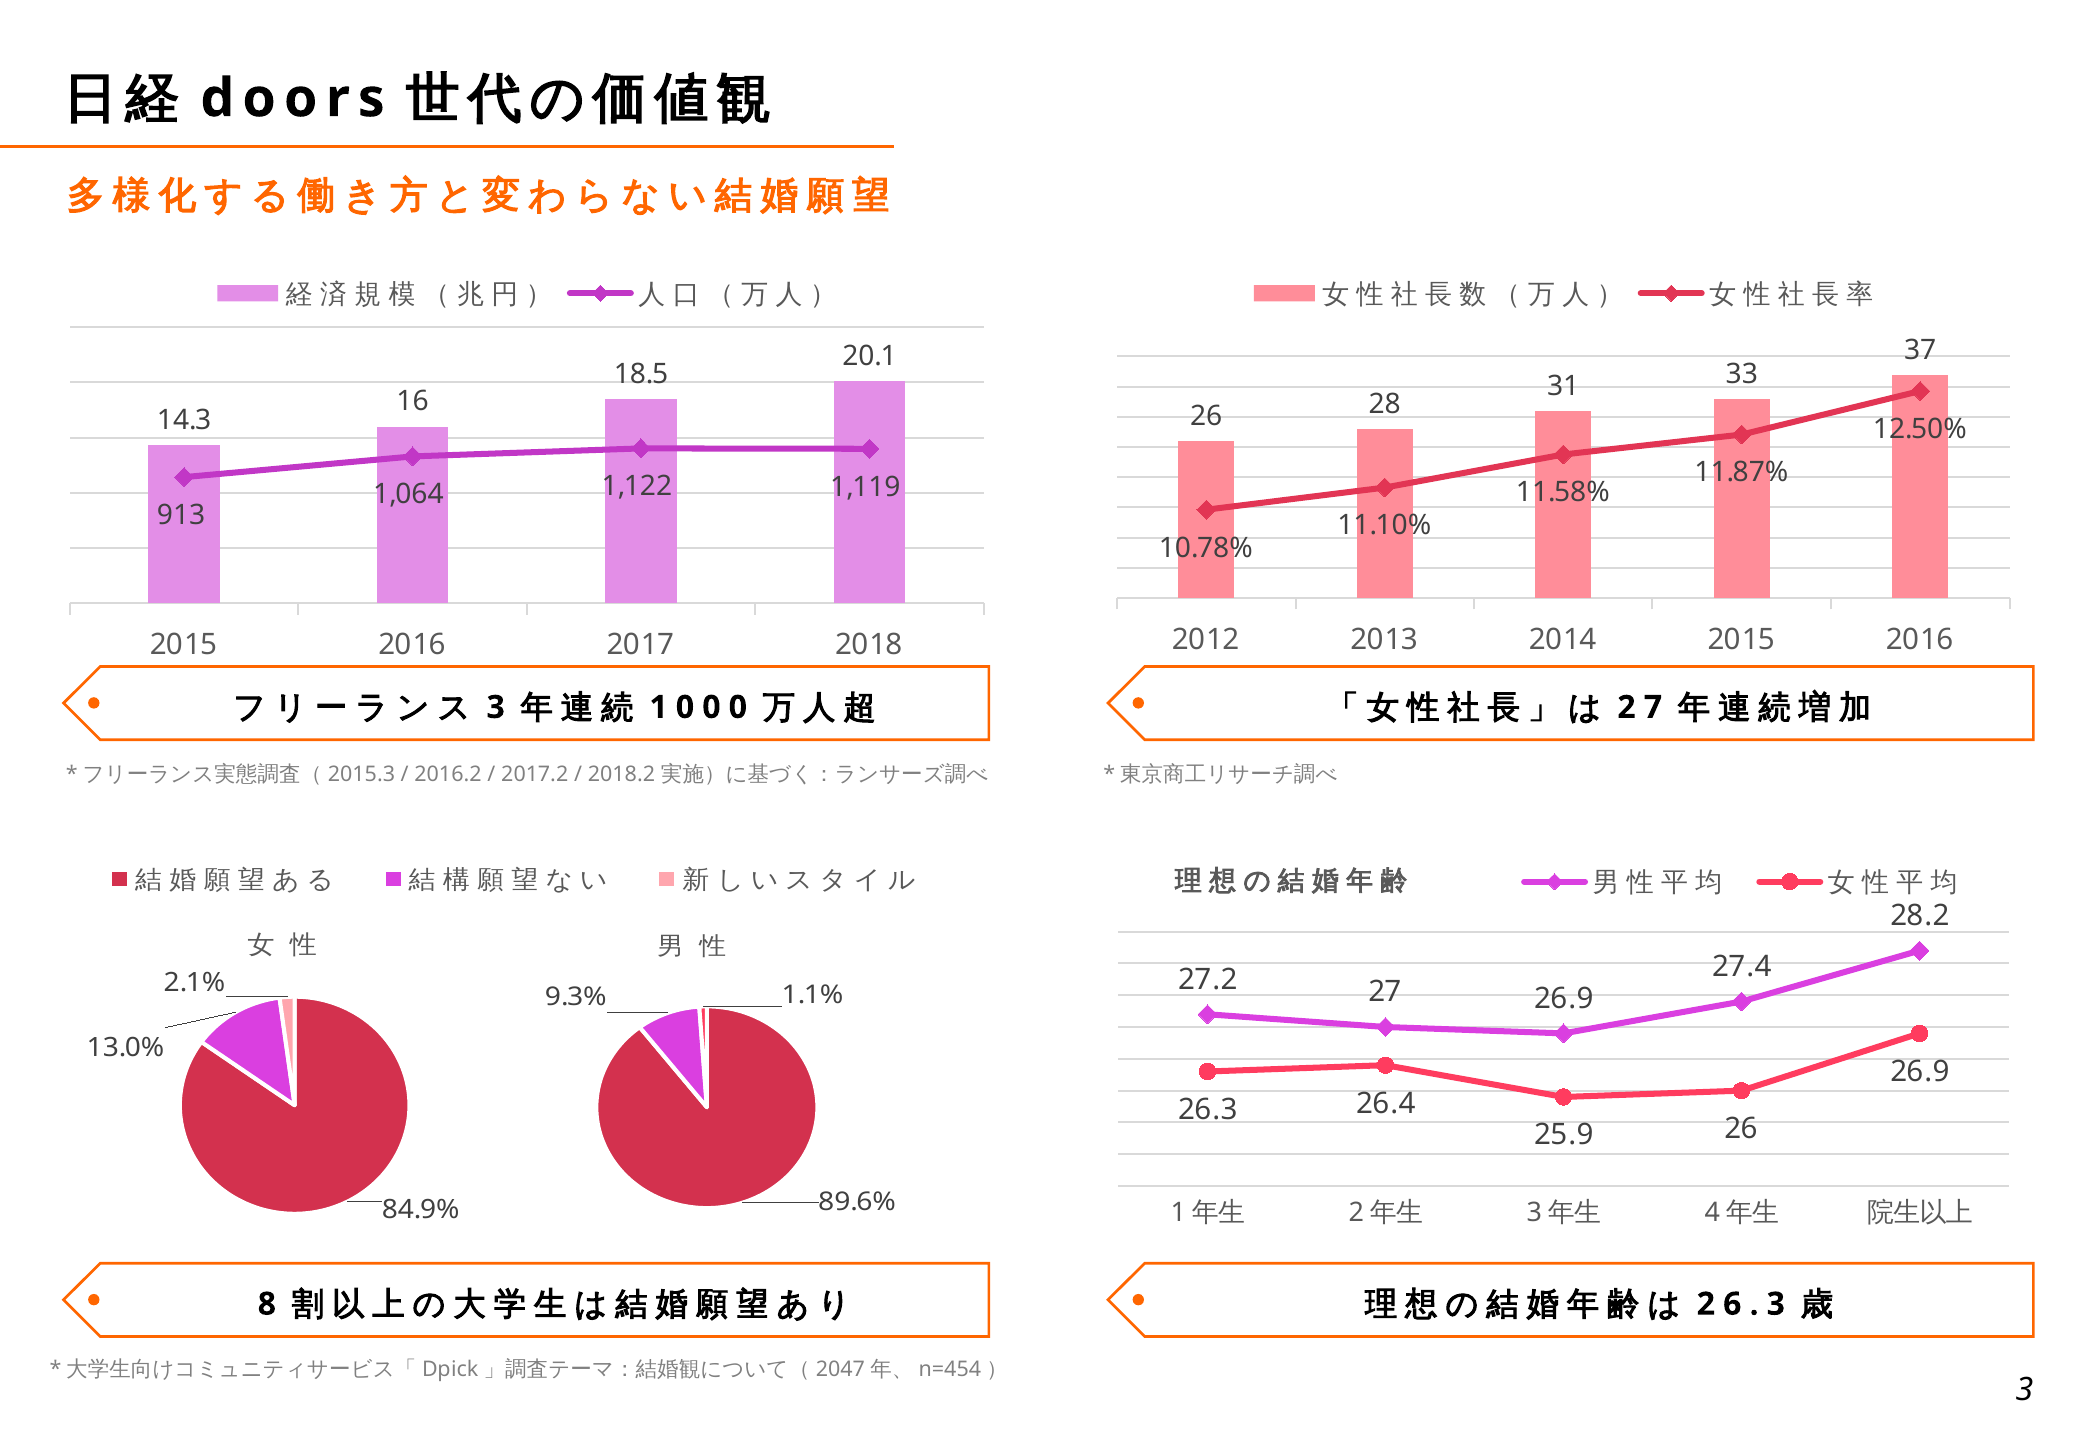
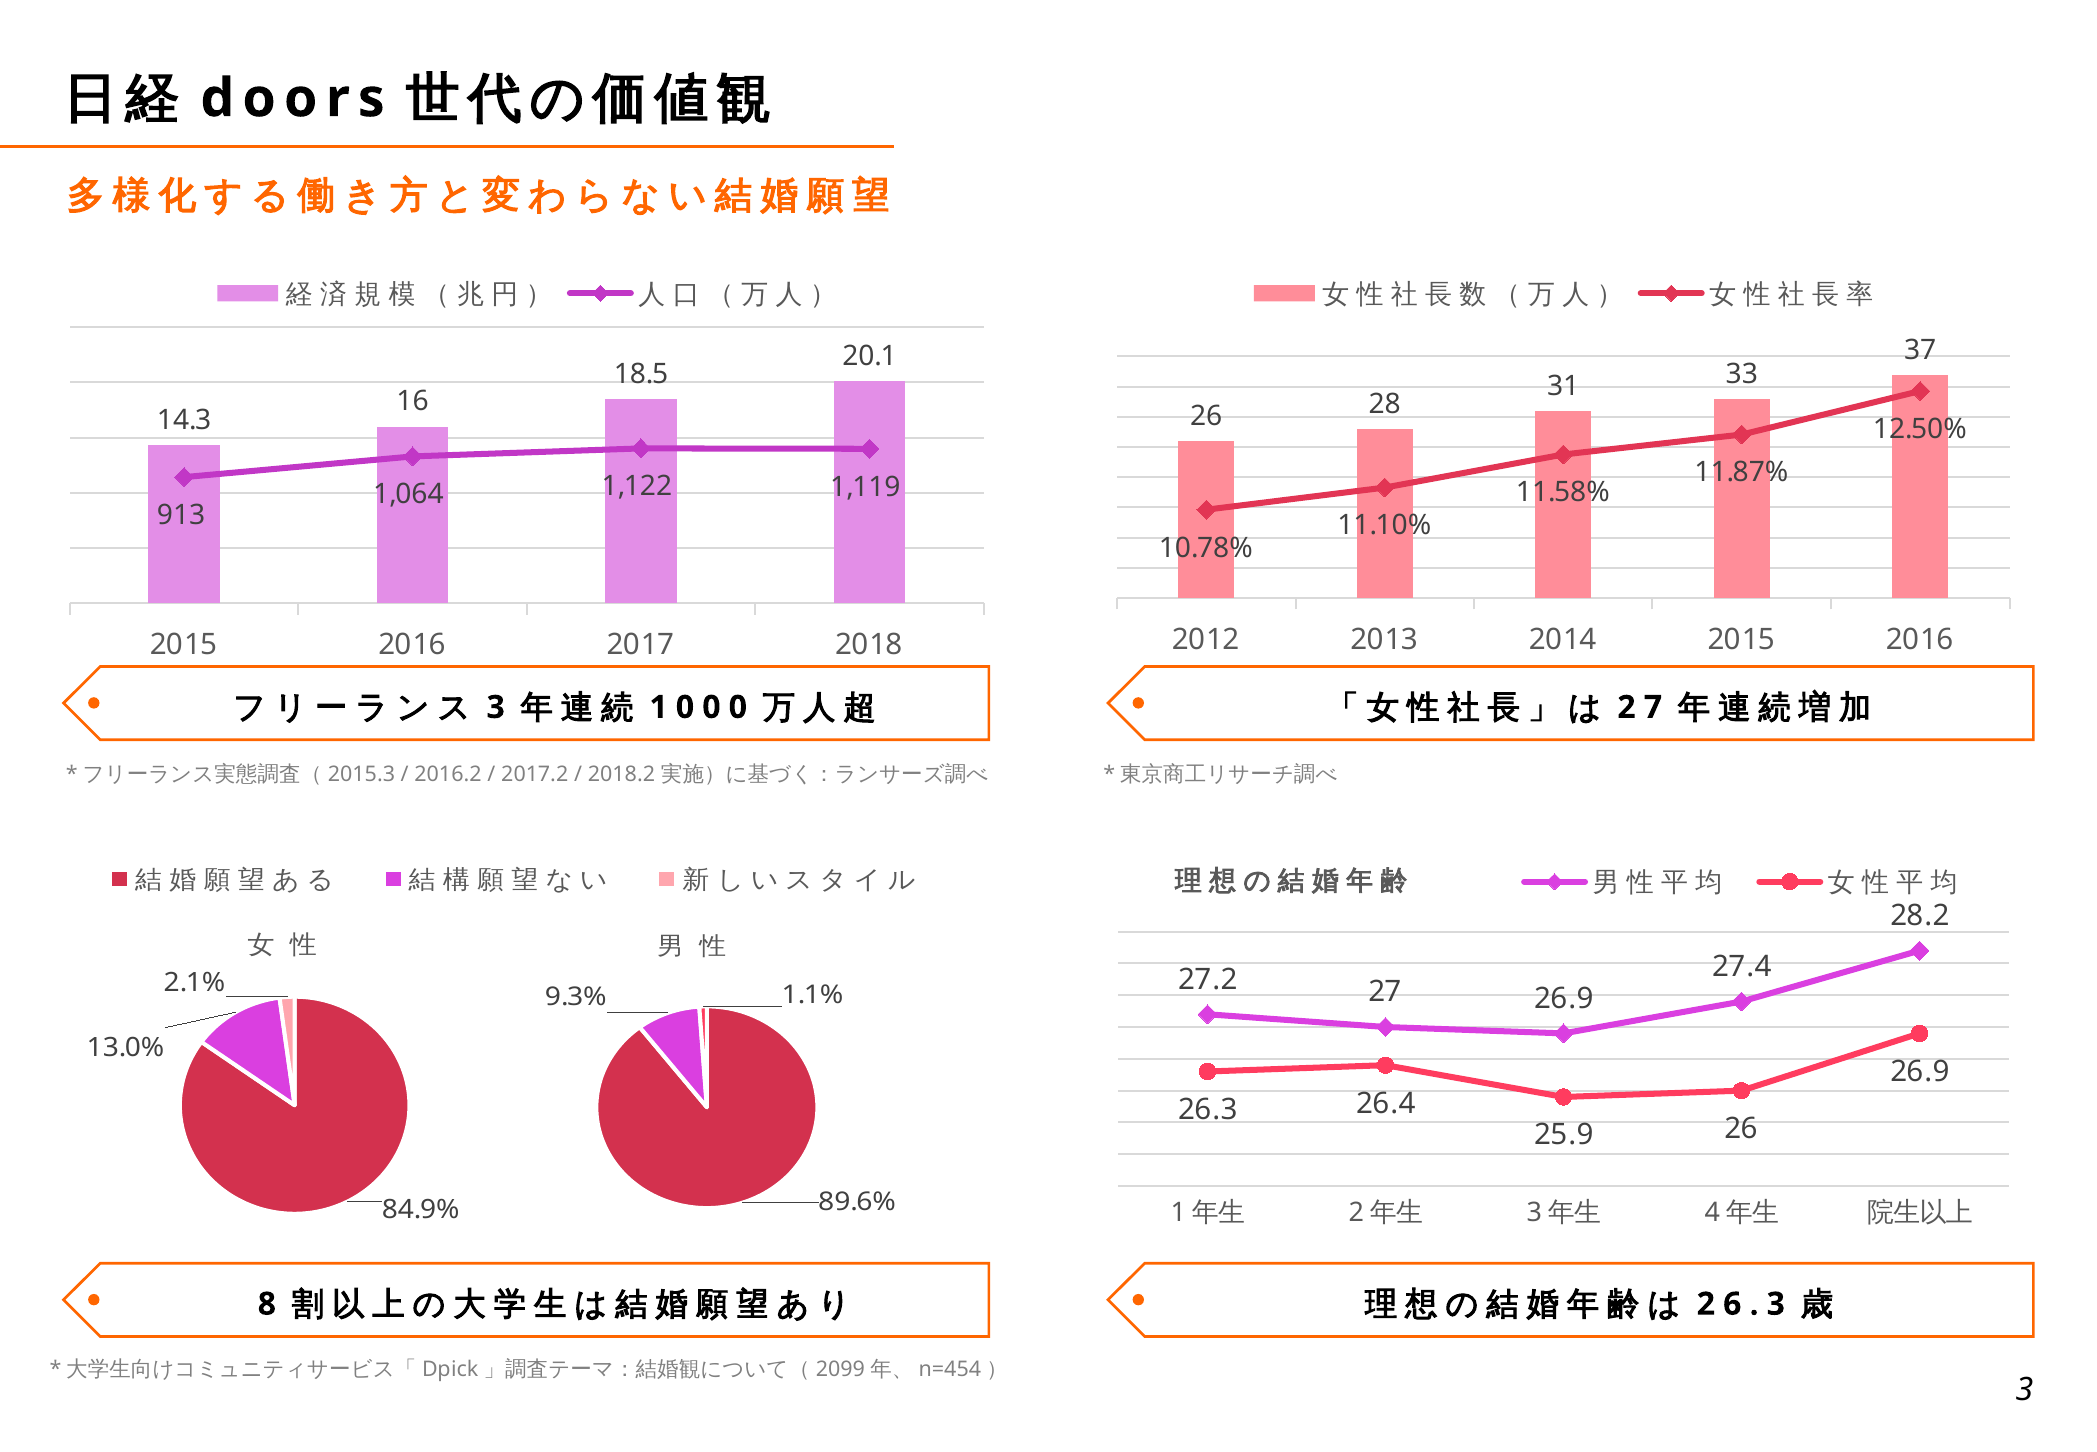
2047: 2047 -> 2099
